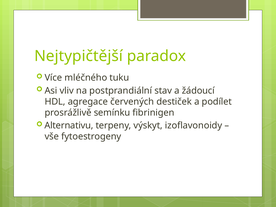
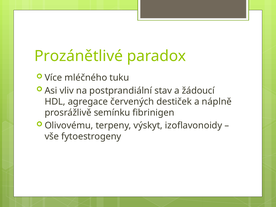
Nejtypičtější: Nejtypičtější -> Prozánětlivé
podílet: podílet -> náplně
Alternativu: Alternativu -> Olivovému
